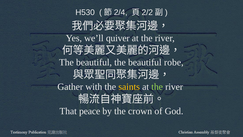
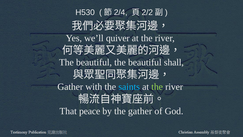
robe: robe -> shall
saints colour: yellow -> light blue
the crown: crown -> gather
